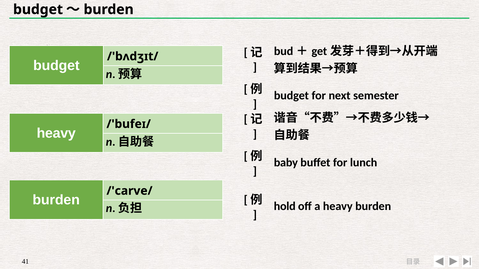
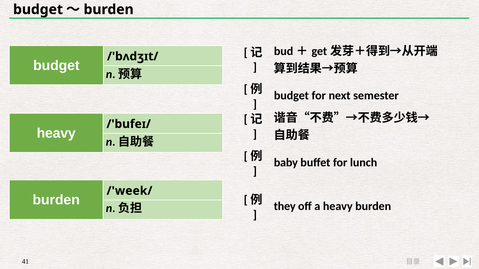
/'carve/: /'carve/ -> /'week/
hold: hold -> they
